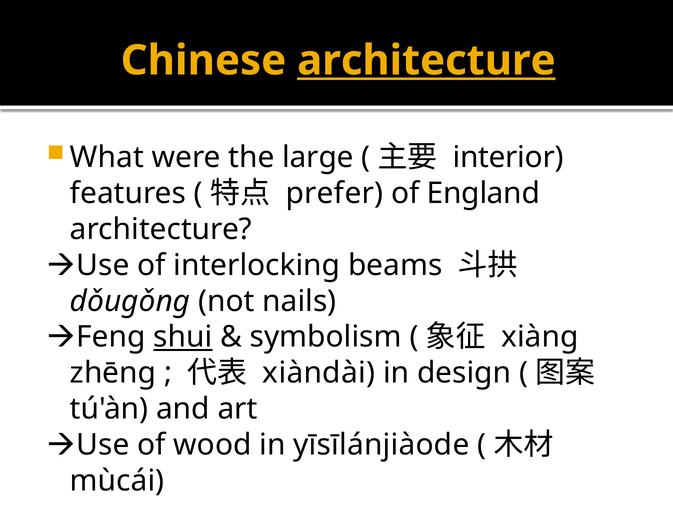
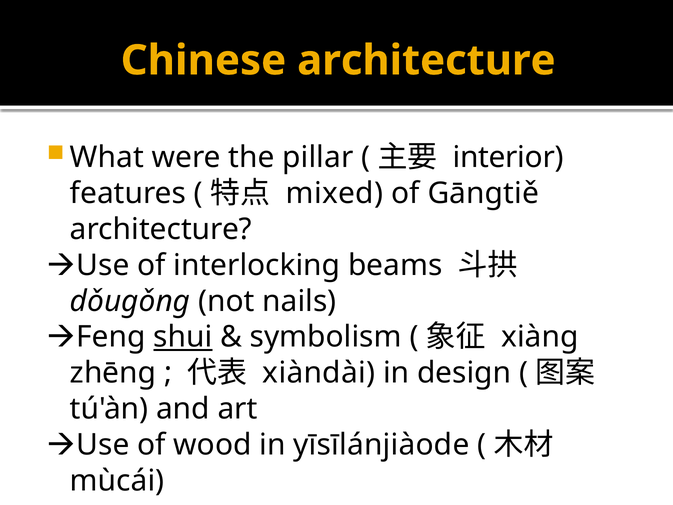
architecture at (426, 60) underline: present -> none
large: large -> pillar
prefer: prefer -> mixed
England: England -> Gāngtiě
